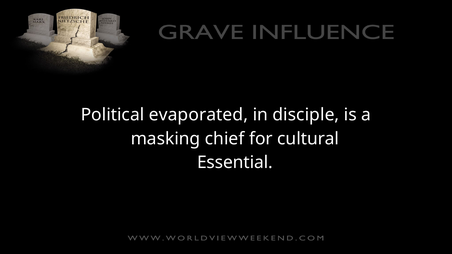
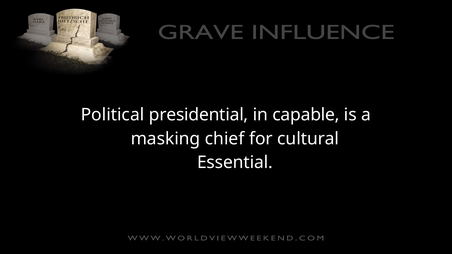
evaporated: evaporated -> presidential
disciple: disciple -> capable
